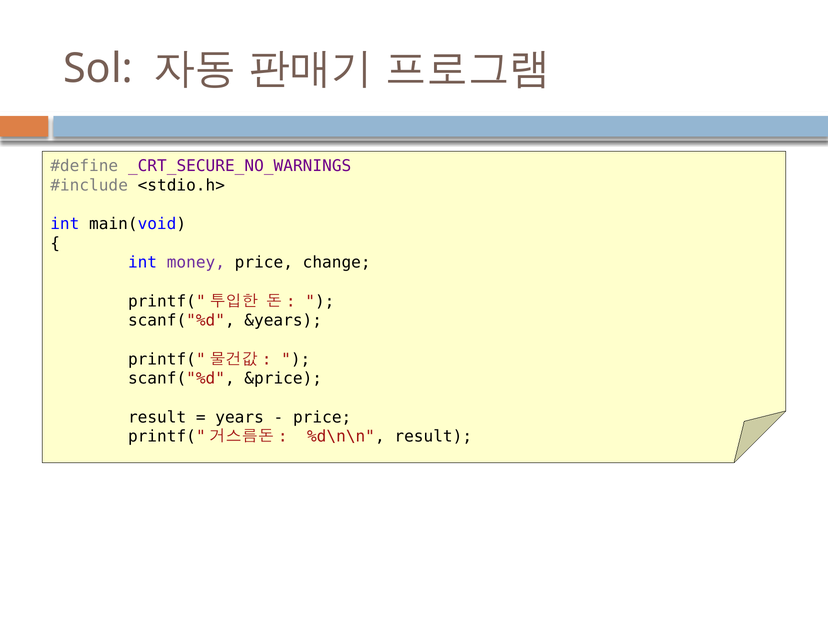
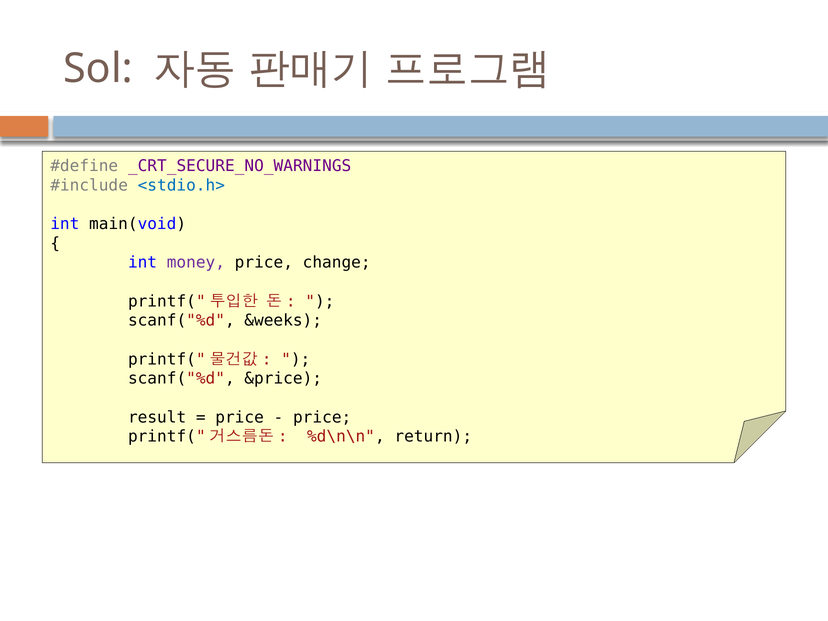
<stdio.h> colour: black -> blue
&years: &years -> &weeks
years at (240, 417): years -> price
%d\n\n result: result -> return
